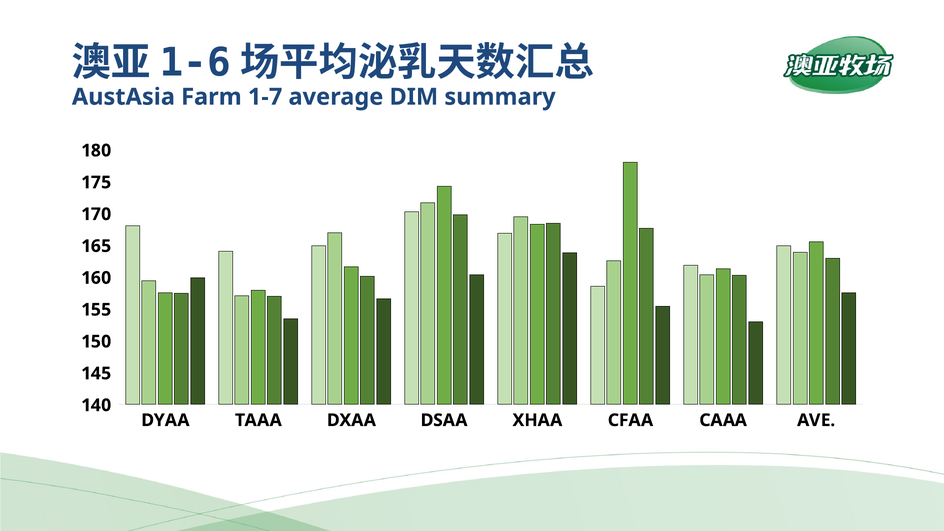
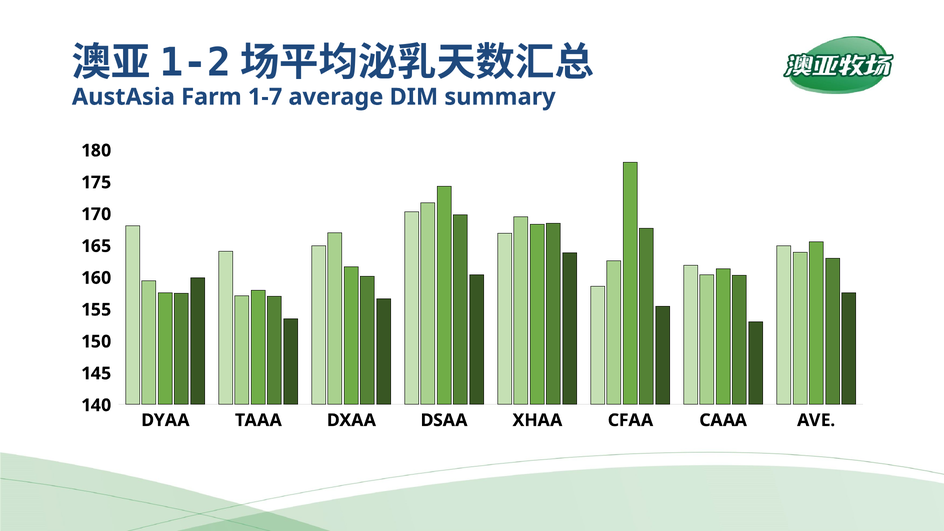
1-6: 1-6 -> 1-2
